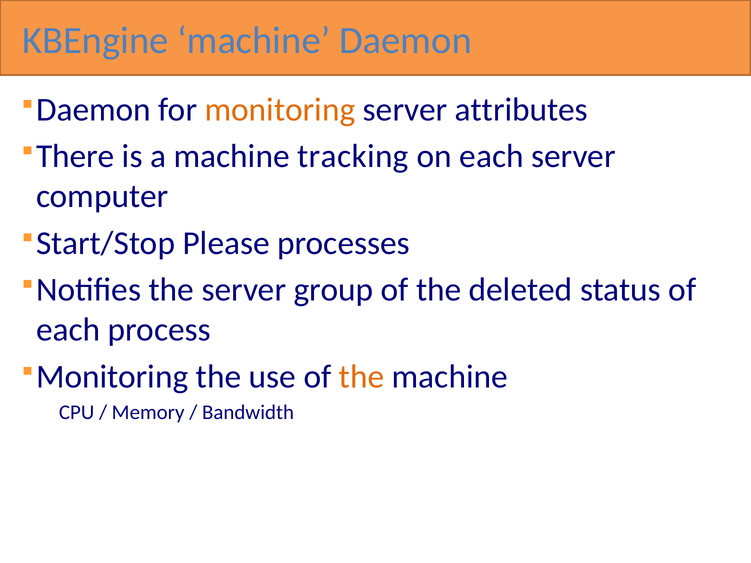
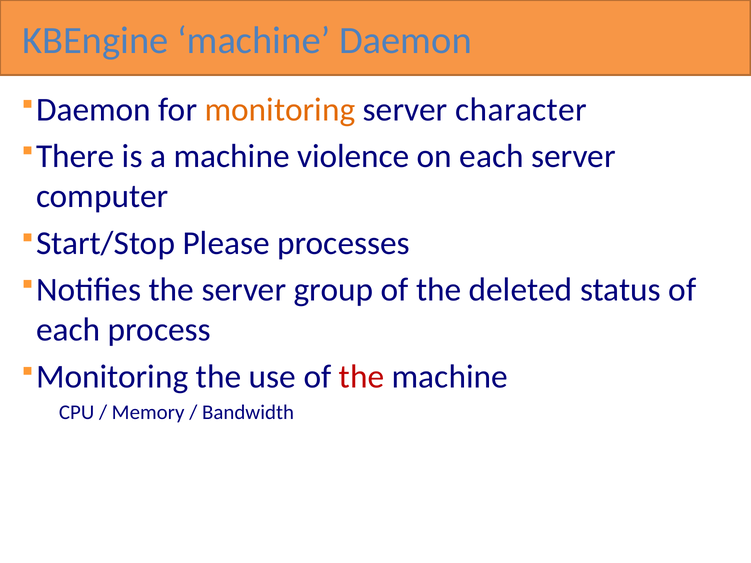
attributes: attributes -> character
tracking: tracking -> violence
the at (362, 377) colour: orange -> red
